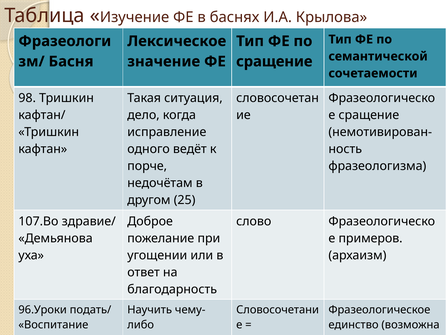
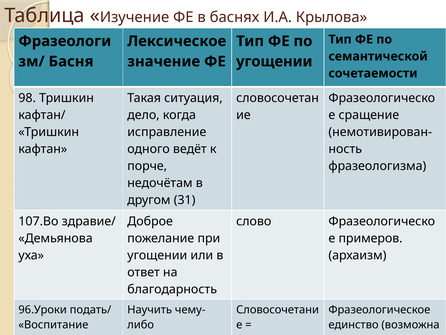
сращение at (274, 61): сращение -> угощении
25: 25 -> 31
